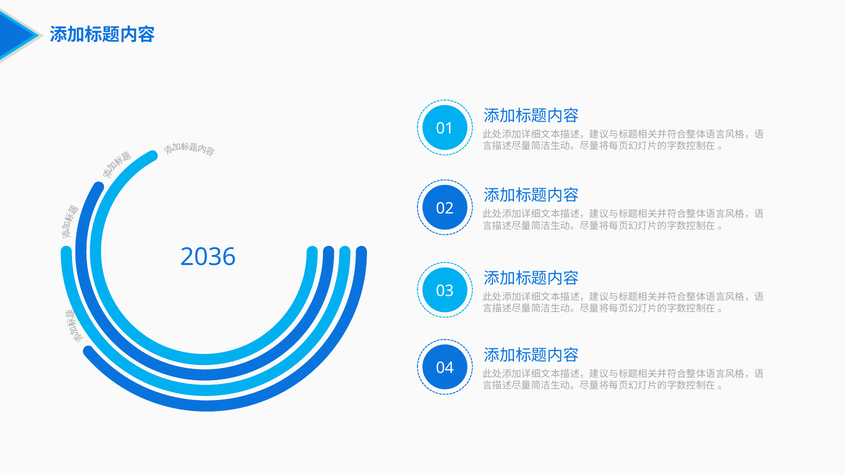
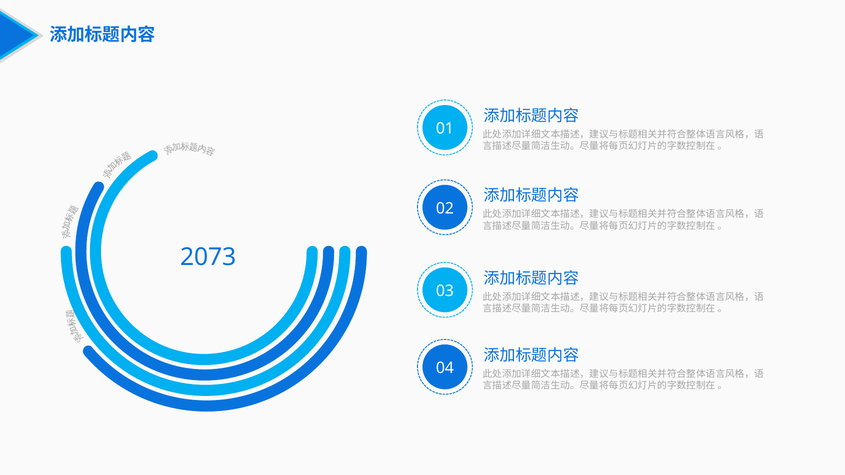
2036: 2036 -> 2073
